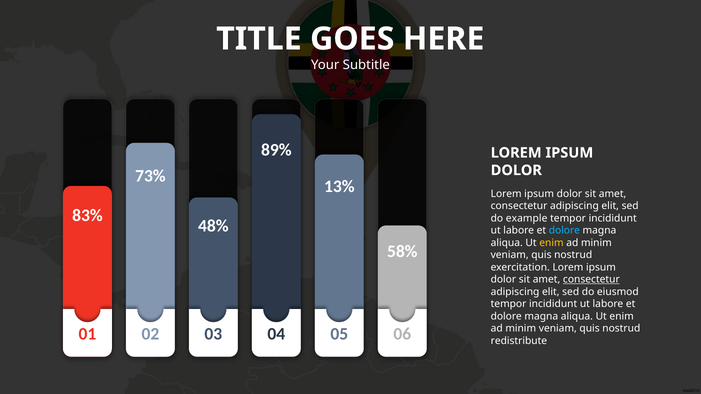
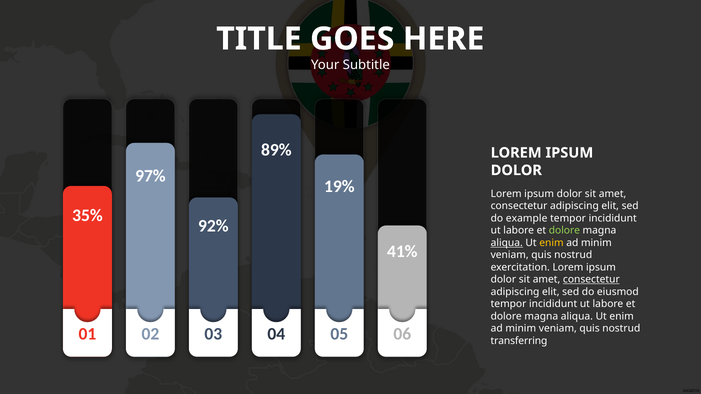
73%: 73% -> 97%
13%: 13% -> 19%
83%: 83% -> 35%
48%: 48% -> 92%
dolore at (564, 231) colour: light blue -> light green
aliqua at (507, 243) underline: none -> present
58%: 58% -> 41%
redistribute: redistribute -> transferring
